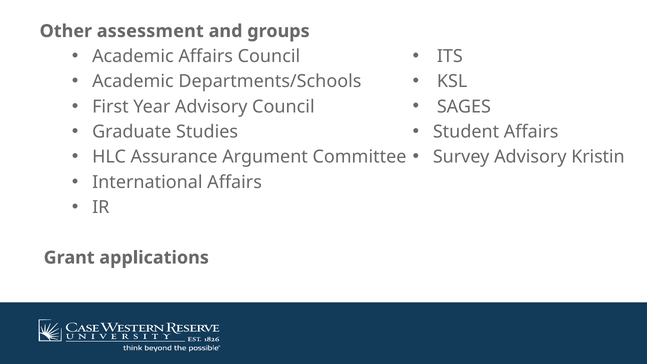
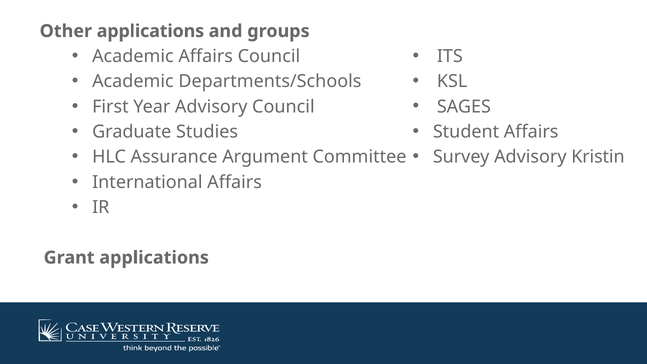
Other assessment: assessment -> applications
